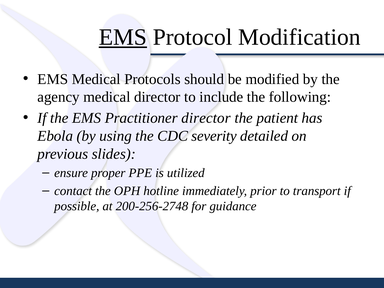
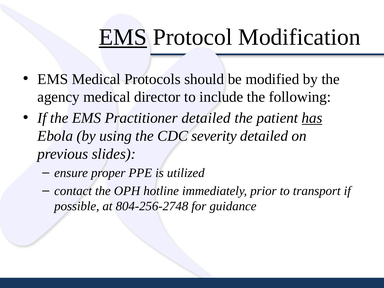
Practitioner director: director -> detailed
has underline: none -> present
200-256-2748: 200-256-2748 -> 804-256-2748
